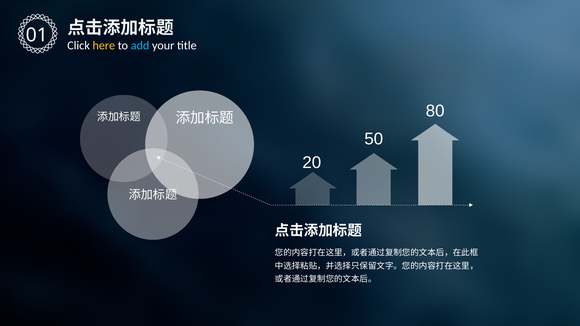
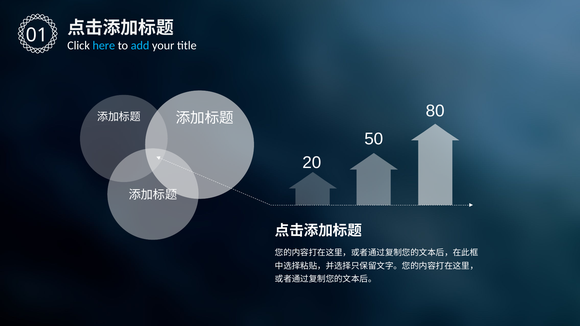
here colour: yellow -> light blue
